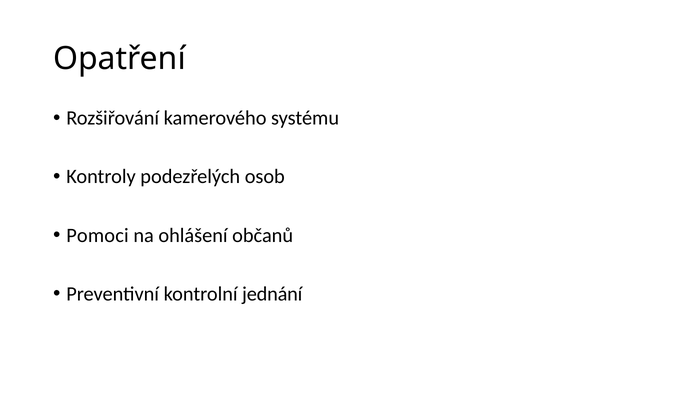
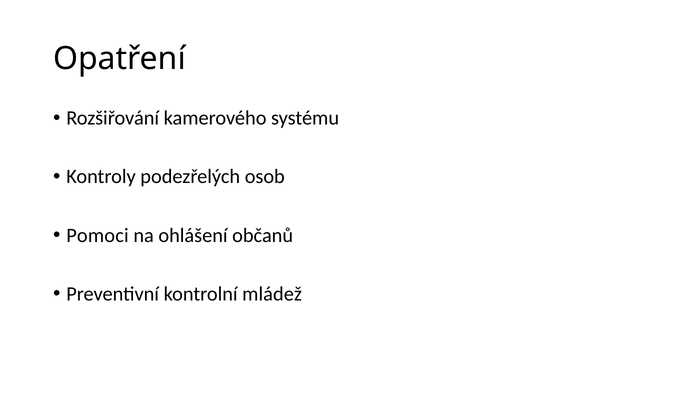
jednání: jednání -> mládež
